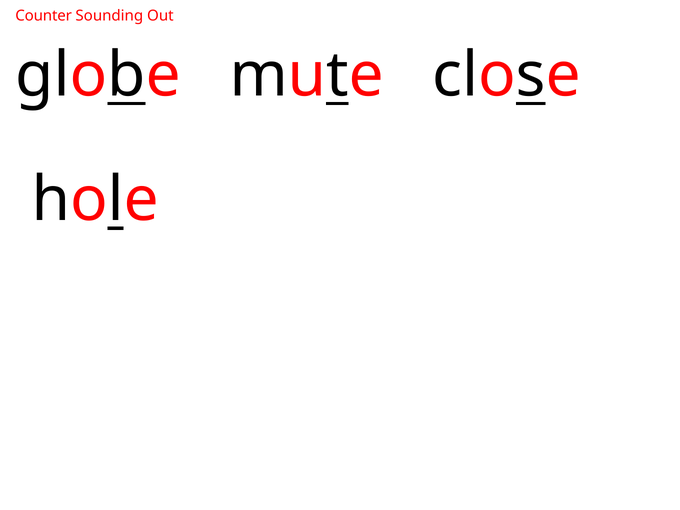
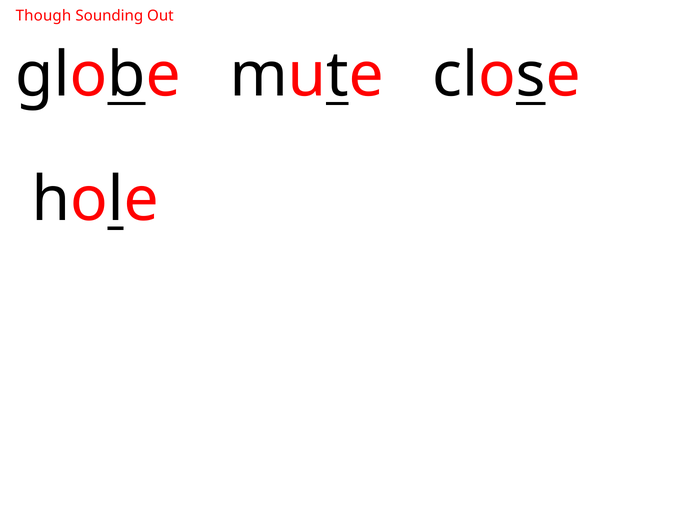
Counter: Counter -> Though
